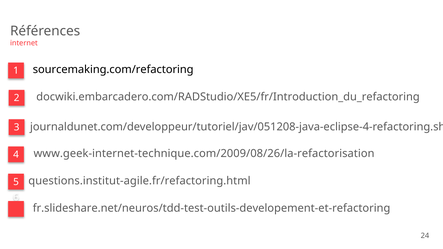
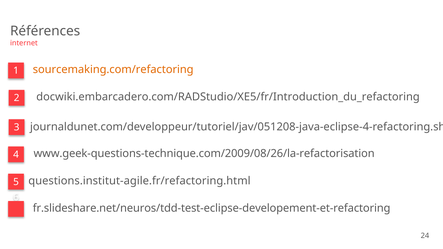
sourcemaking.com/refactoring colour: black -> orange
www.geek-internet-technique.com/2009/08/26/la-refactorisation: www.geek-internet-technique.com/2009/08/26/la-refactorisation -> www.geek-questions-technique.com/2009/08/26/la-refactorisation
fr.slideshare.net/neuros/tdd-test-outils-developement-et-refactoring: fr.slideshare.net/neuros/tdd-test-outils-developement-et-refactoring -> fr.slideshare.net/neuros/tdd-test-eclipse-developement-et-refactoring
